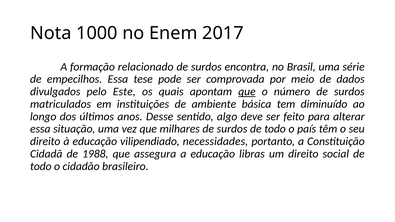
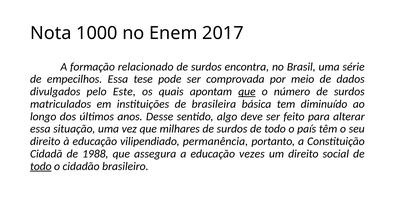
ambiente: ambiente -> brasileira
necessidades: necessidades -> permanência
libras: libras -> vezes
todo at (41, 166) underline: none -> present
